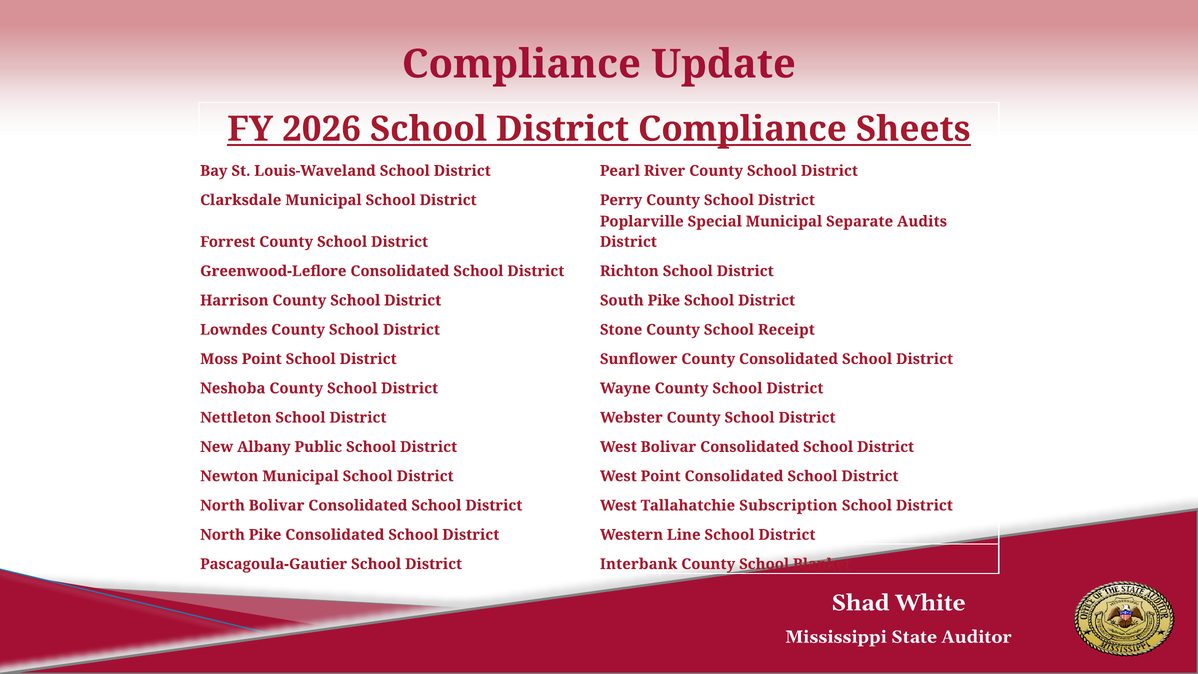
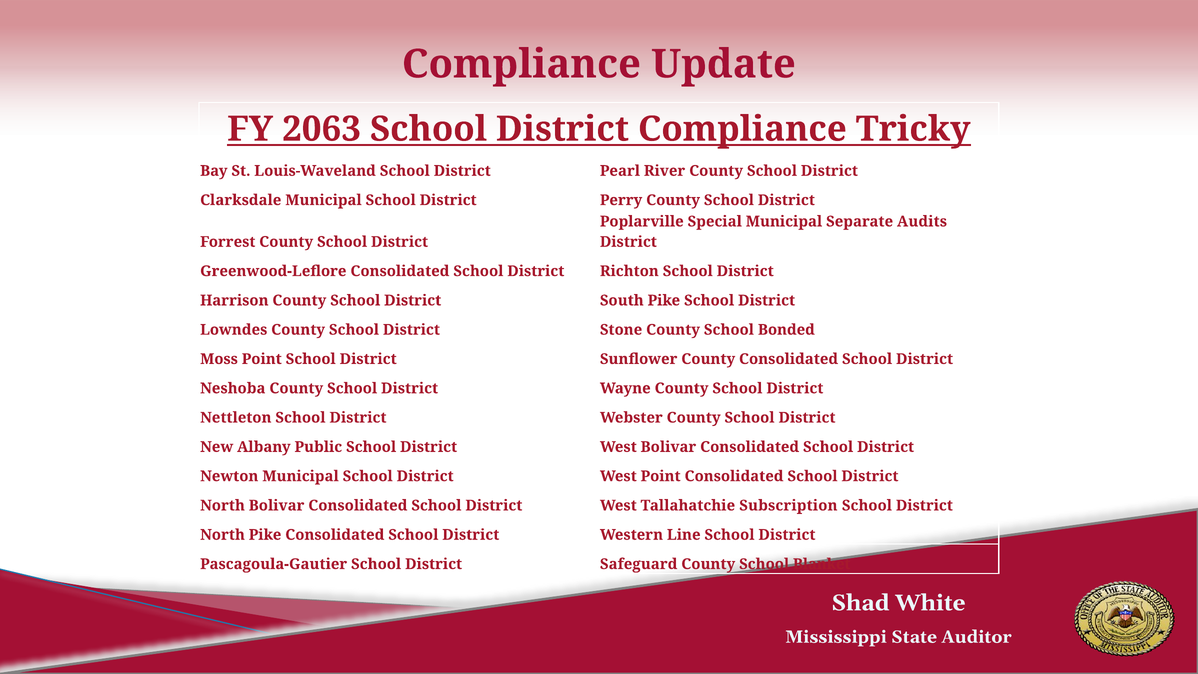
2026: 2026 -> 2063
Sheets: Sheets -> Tricky
Receipt: Receipt -> Bonded
Interbank: Interbank -> Safeguard
